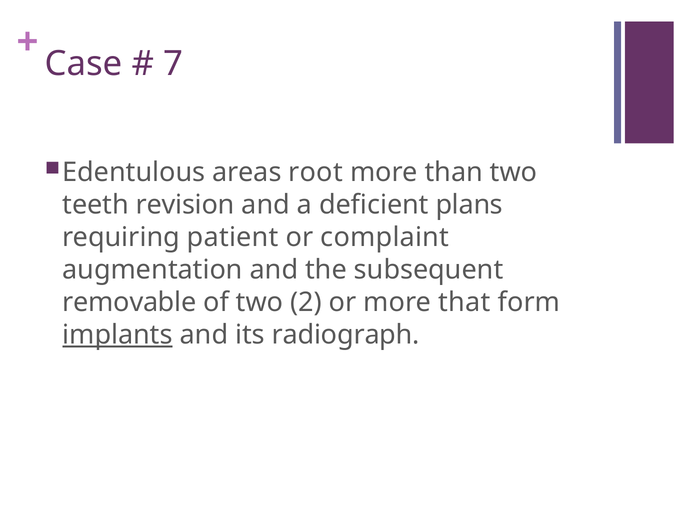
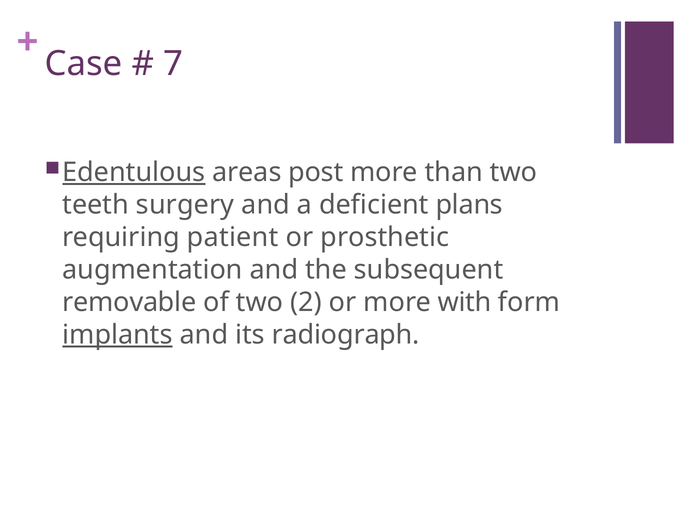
Edentulous underline: none -> present
root: root -> post
revision: revision -> surgery
complaint: complaint -> prosthetic
that: that -> with
